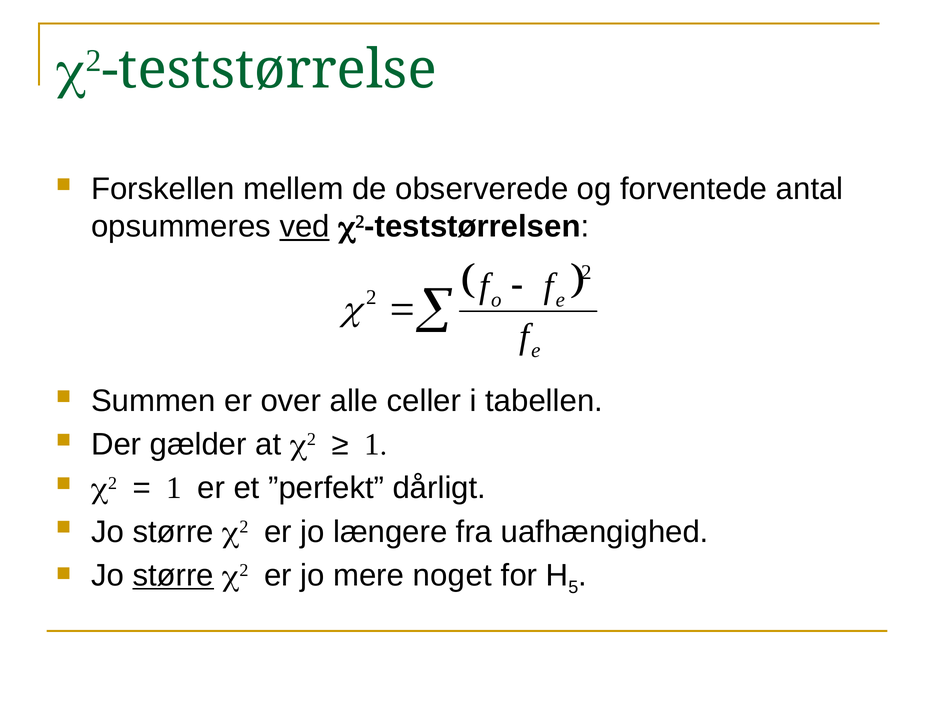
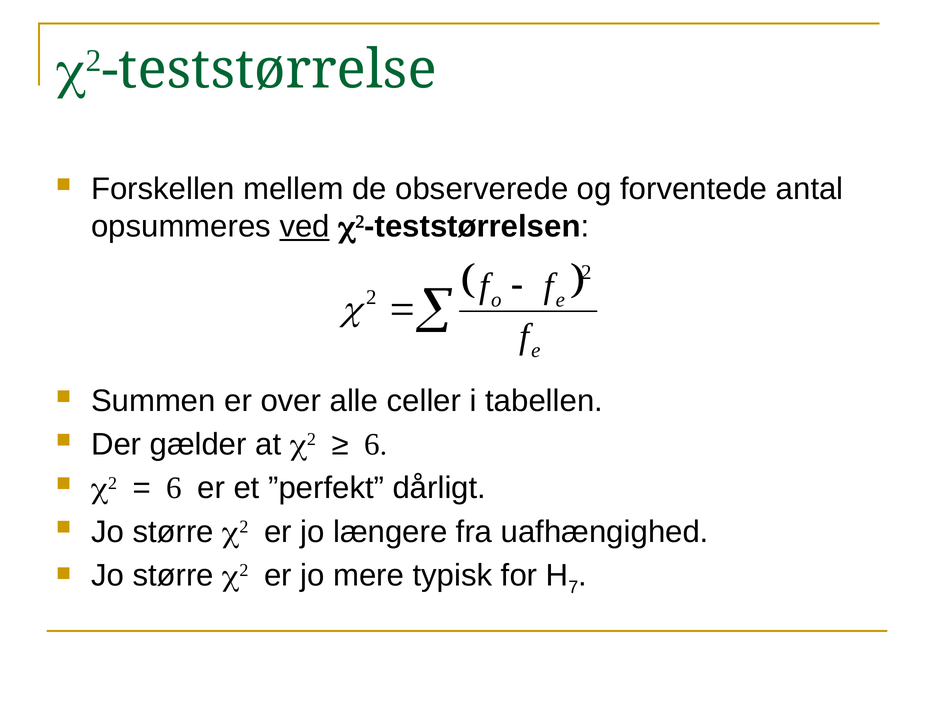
1 at (376, 444): 1 -> 6
1 at (174, 488): 1 -> 6
større at (173, 575) underline: present -> none
noget: noget -> typisk
5: 5 -> 7
